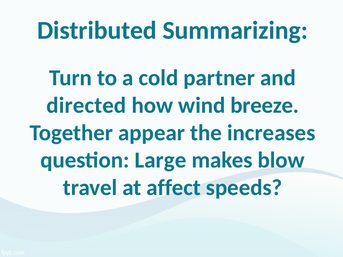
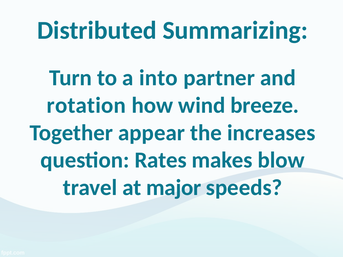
cold: cold -> into
directed: directed -> rotation
Large: Large -> Rates
affect: affect -> major
